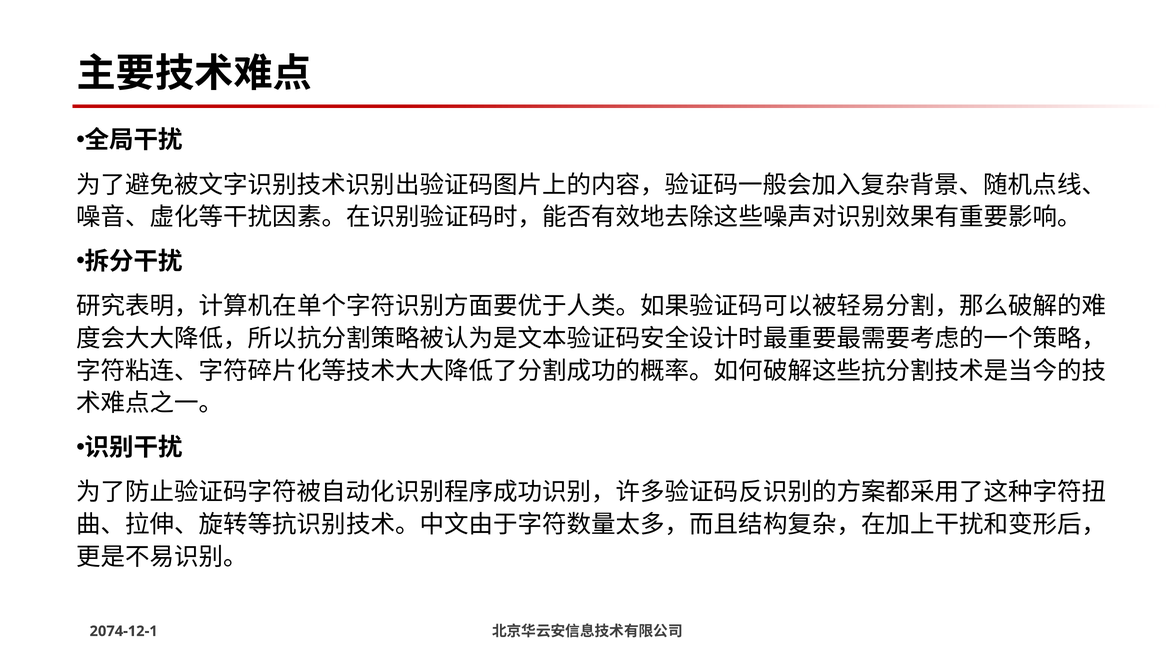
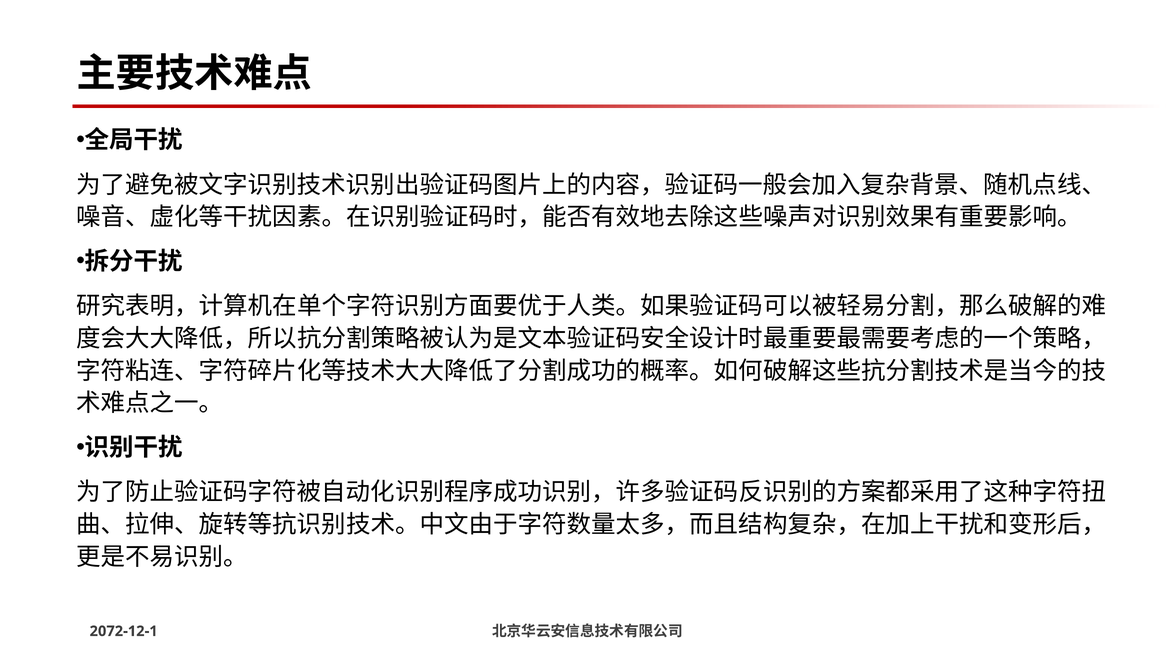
2074-12-1: 2074-12-1 -> 2072-12-1
